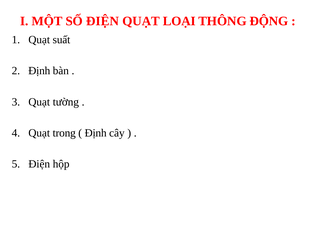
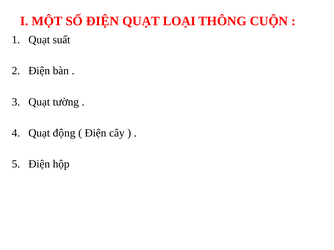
ĐỘNG: ĐỘNG -> CUỘN
Định at (39, 71): Định -> Điện
trong: trong -> động
Định at (96, 133): Định -> Điện
